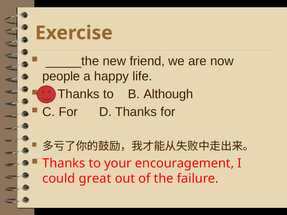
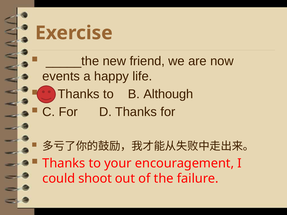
people: people -> events
great: great -> shoot
